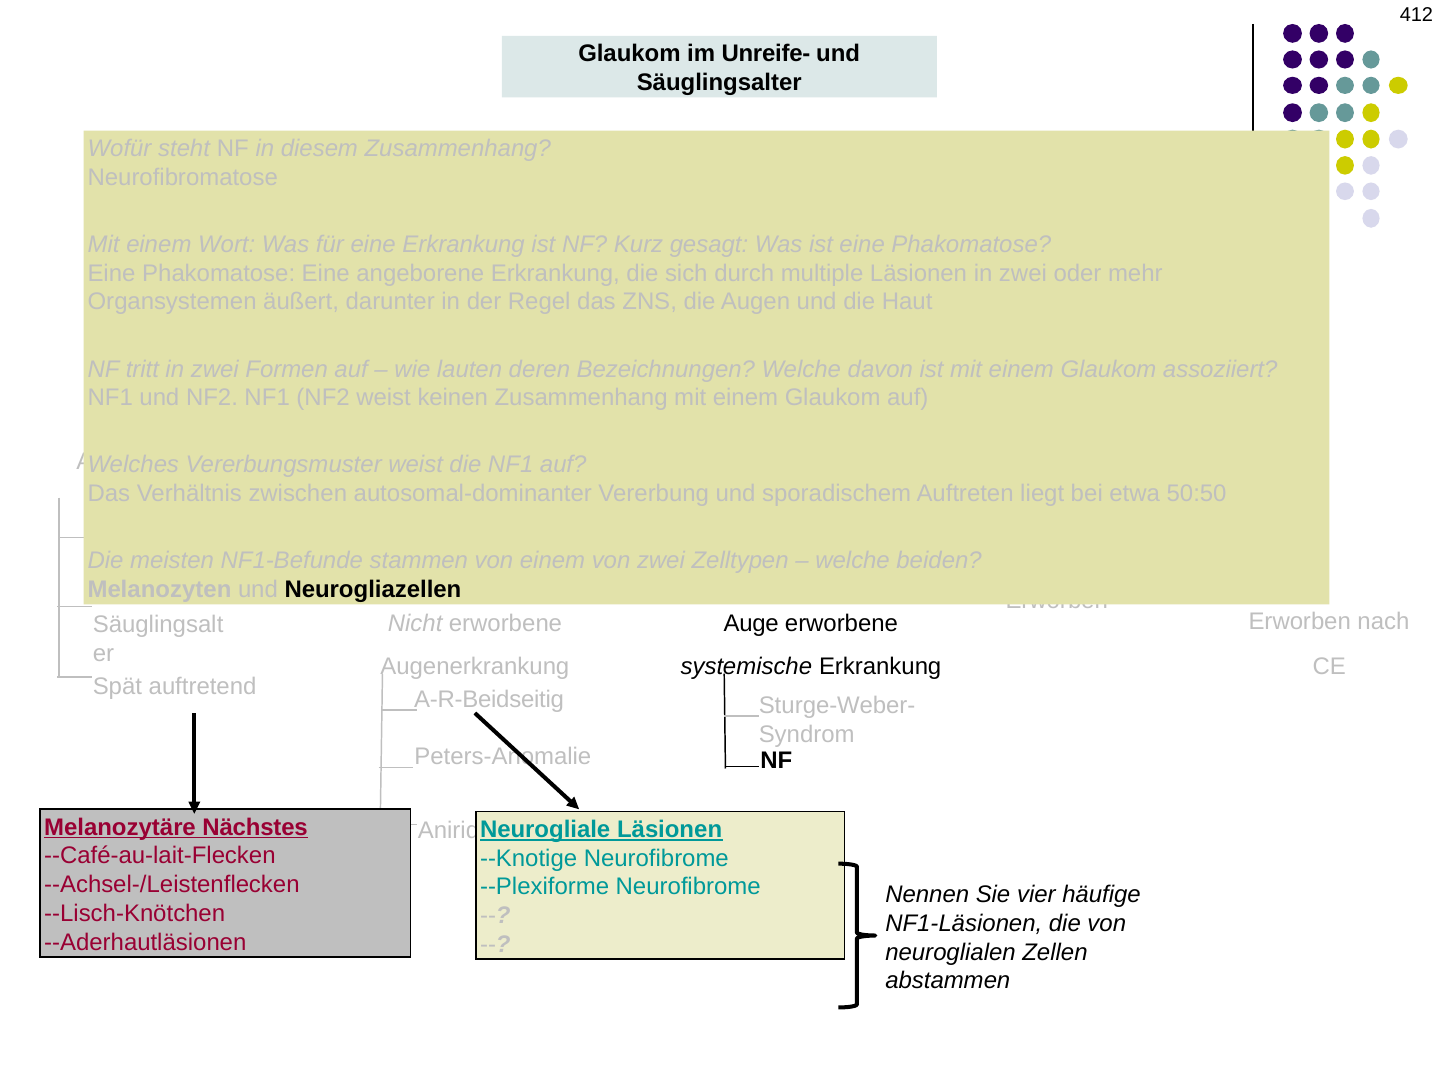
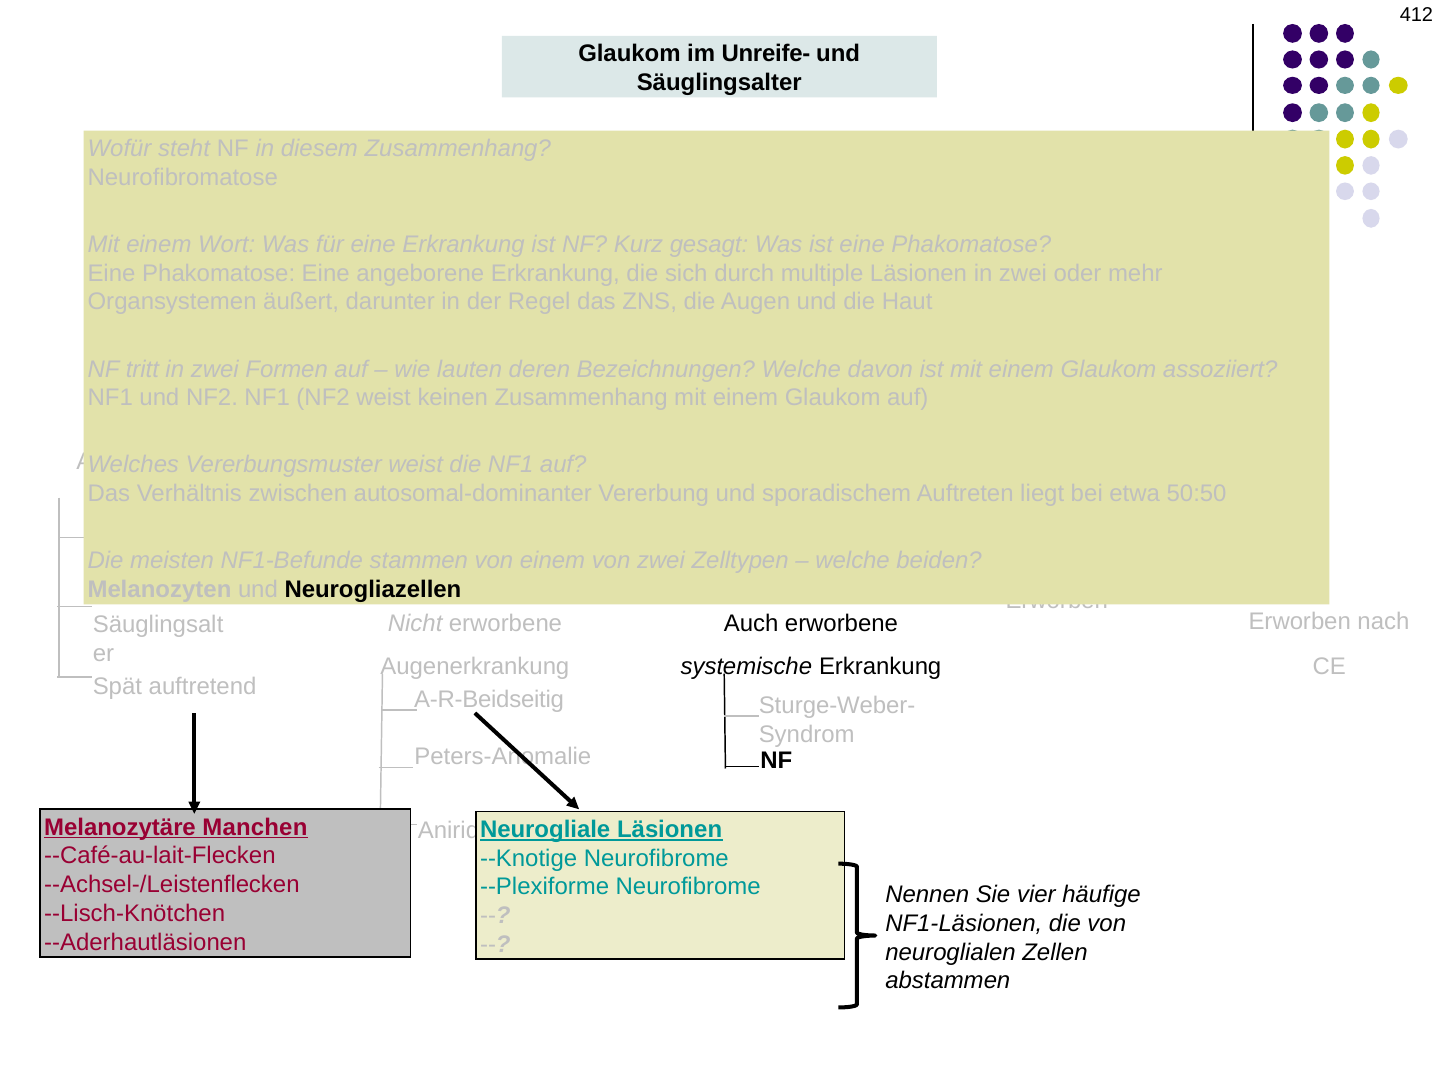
Auge: Auge -> Auch
Nächstes: Nächstes -> Manchen
